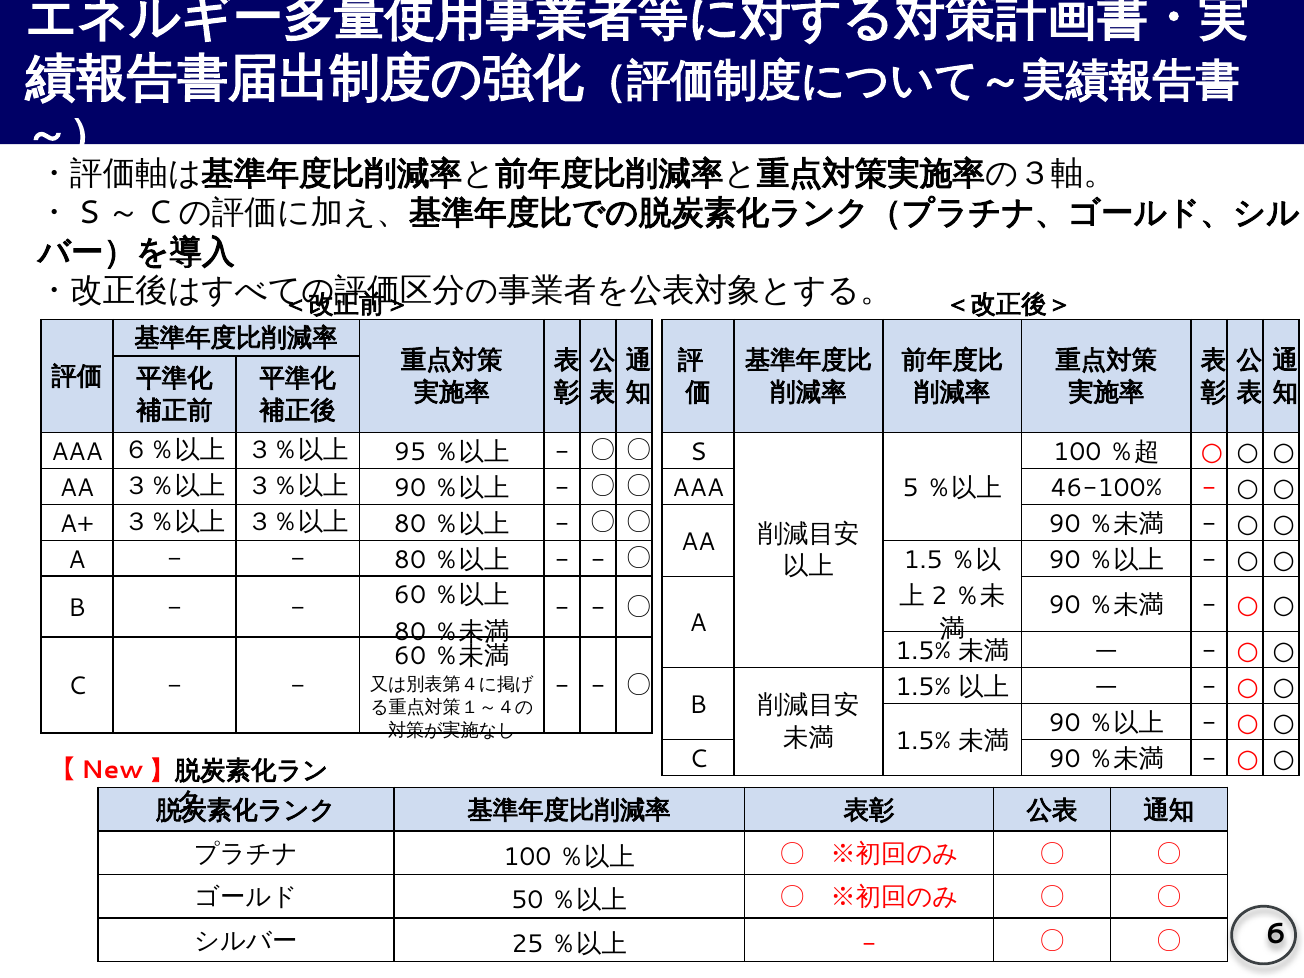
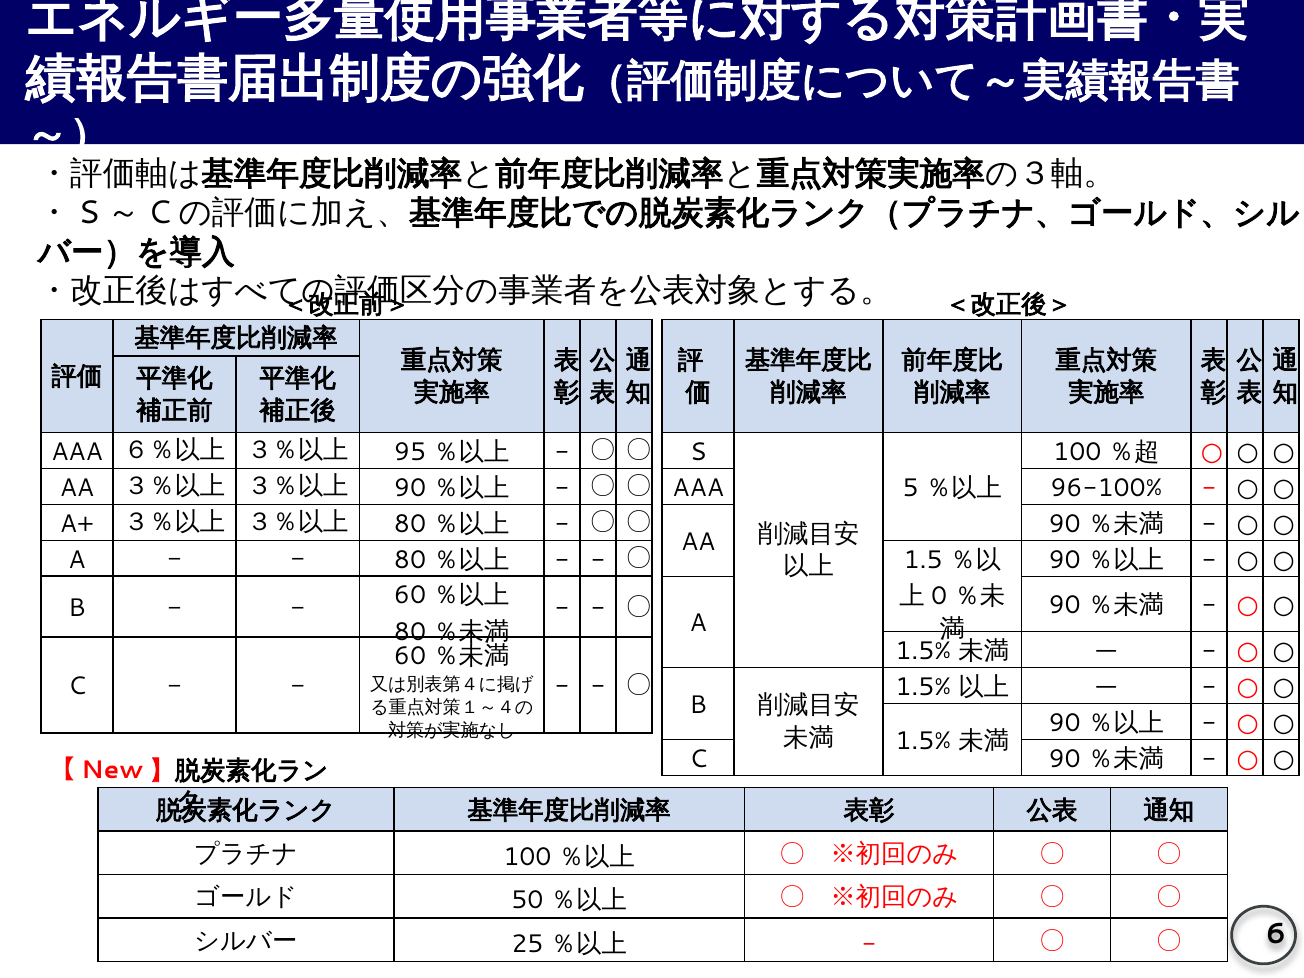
46-100%: 46-100% -> 96-100%
2: 2 -> 0
